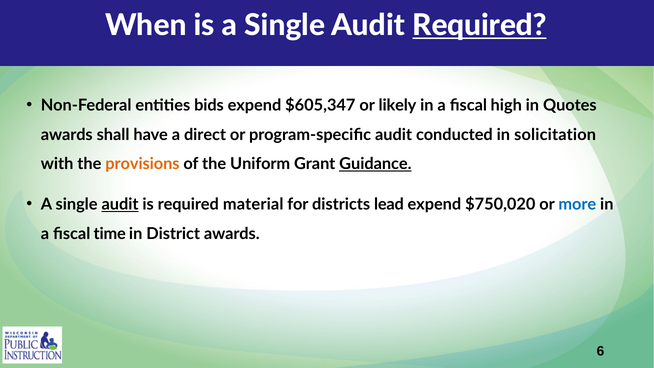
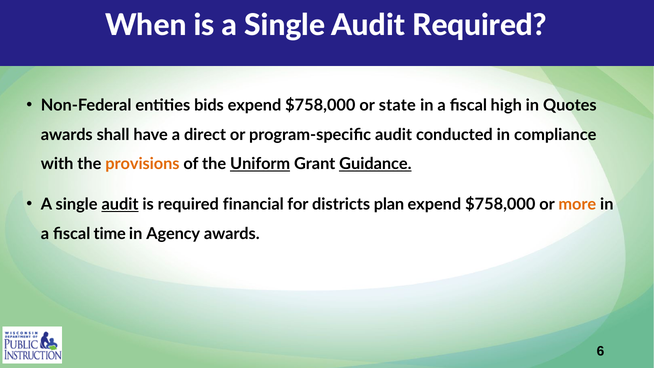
Required at (480, 25) underline: present -> none
$605,347 at (320, 105): $605,347 -> $758,000
likely: likely -> state
solicitation: solicitation -> compliance
Uniform underline: none -> present
material: material -> financial
lead: lead -> plan
$750,020 at (500, 204): $750,020 -> $758,000
more colour: blue -> orange
District: District -> Agency
